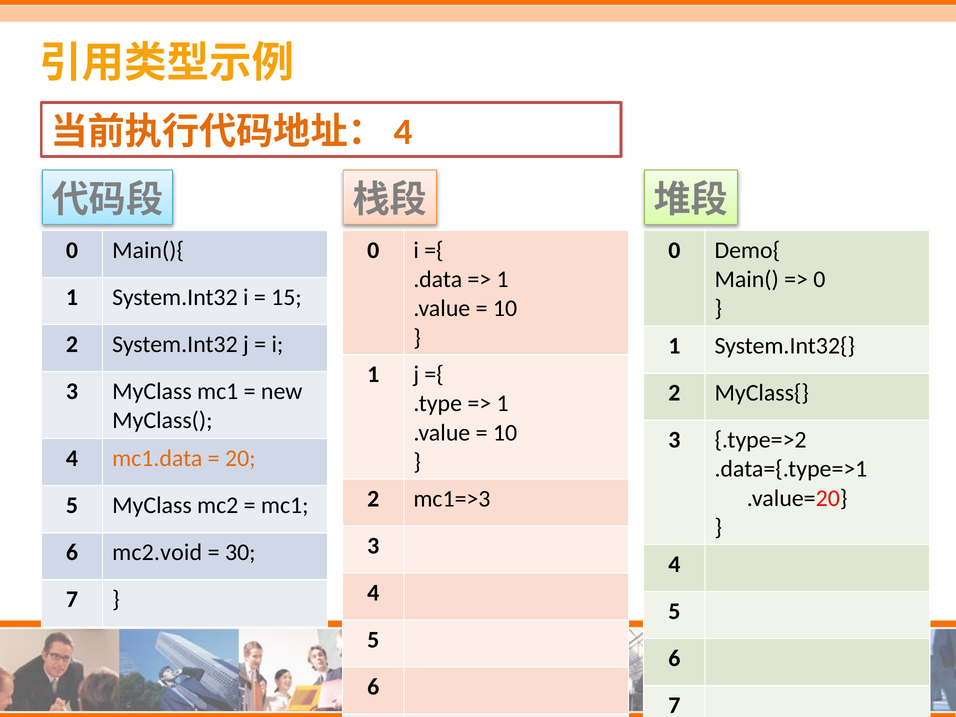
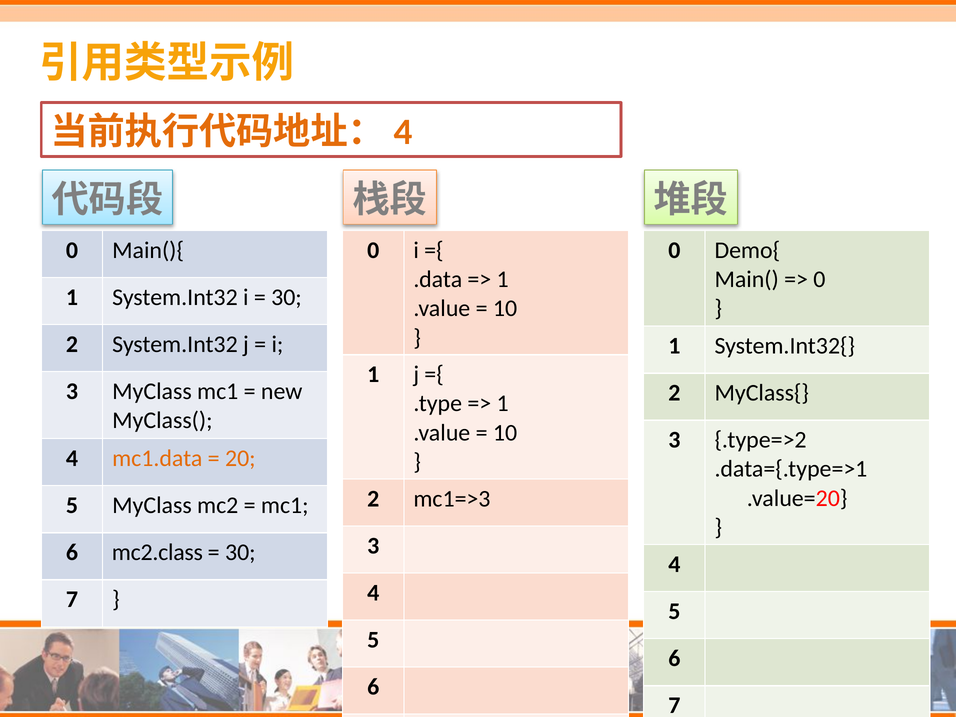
15 at (286, 297): 15 -> 30
mc2.void: mc2.void -> mc2.class
